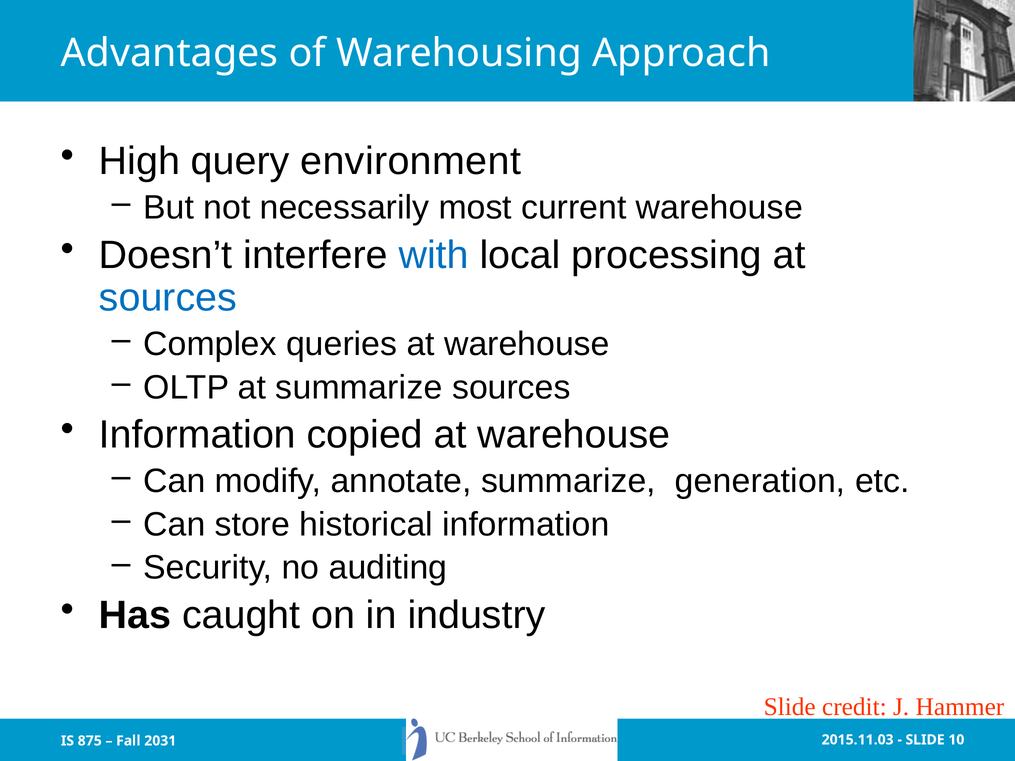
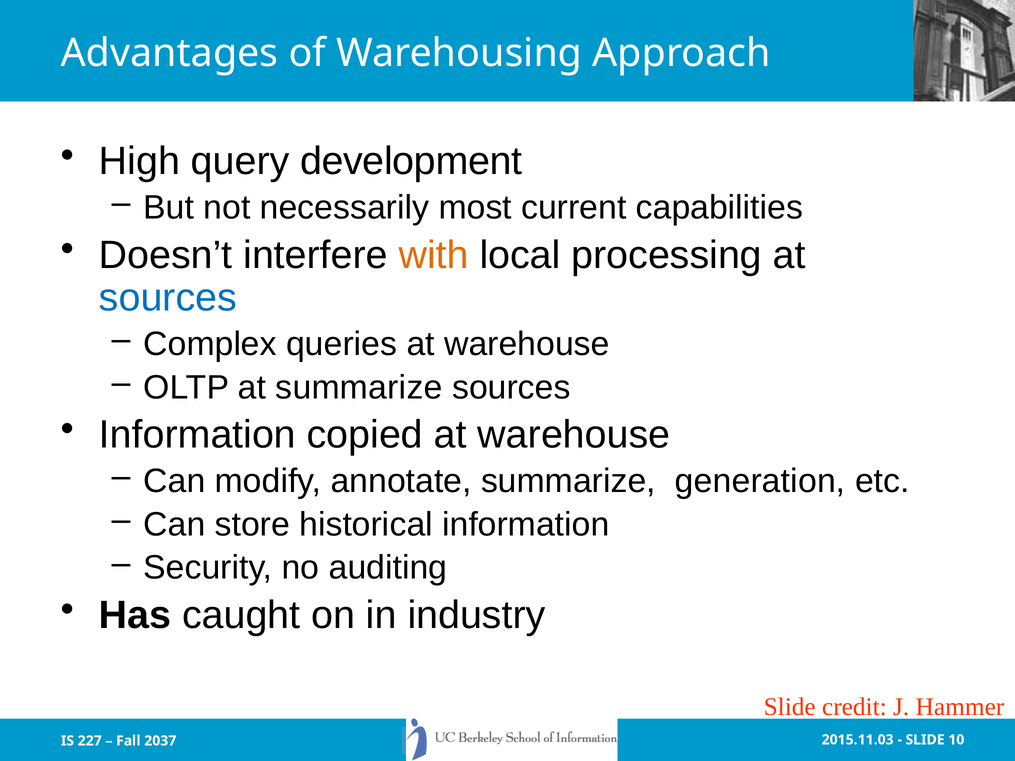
environment: environment -> development
current warehouse: warehouse -> capabilities
with colour: blue -> orange
875: 875 -> 227
2031: 2031 -> 2037
